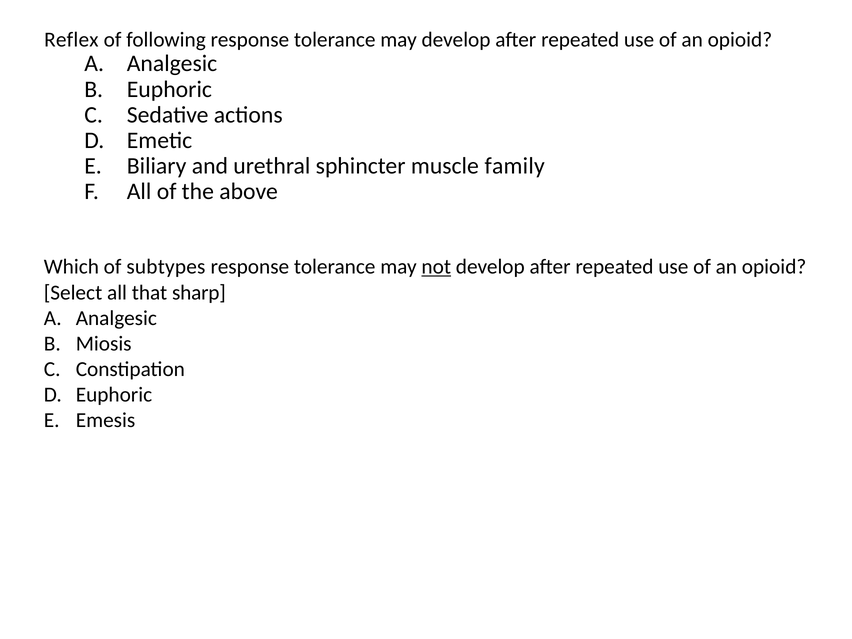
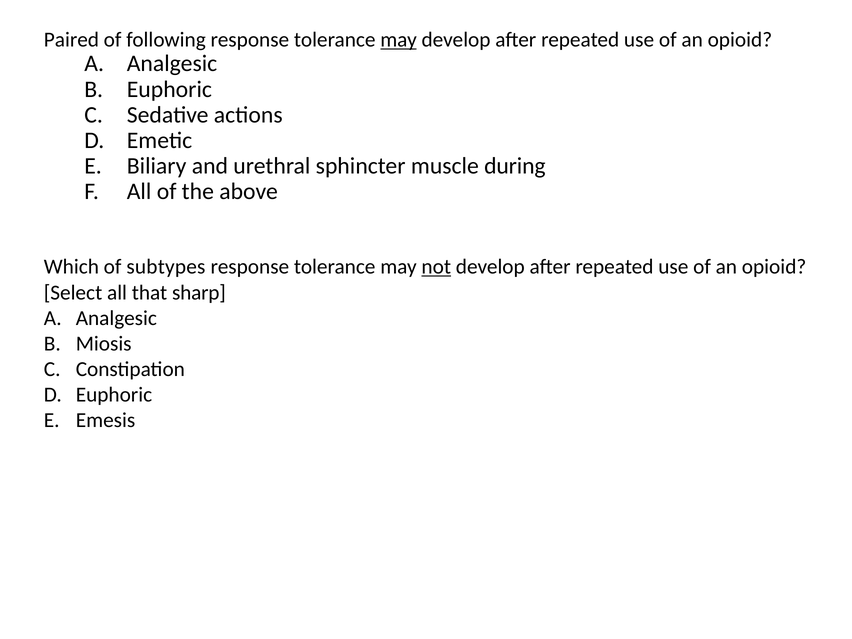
Reflex: Reflex -> Paired
may at (399, 40) underline: none -> present
family: family -> during
